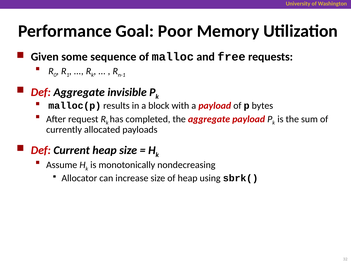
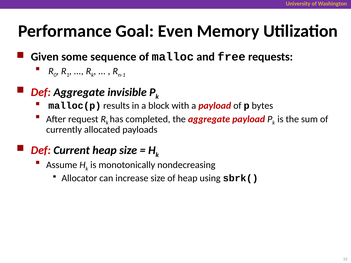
Poor: Poor -> Even
